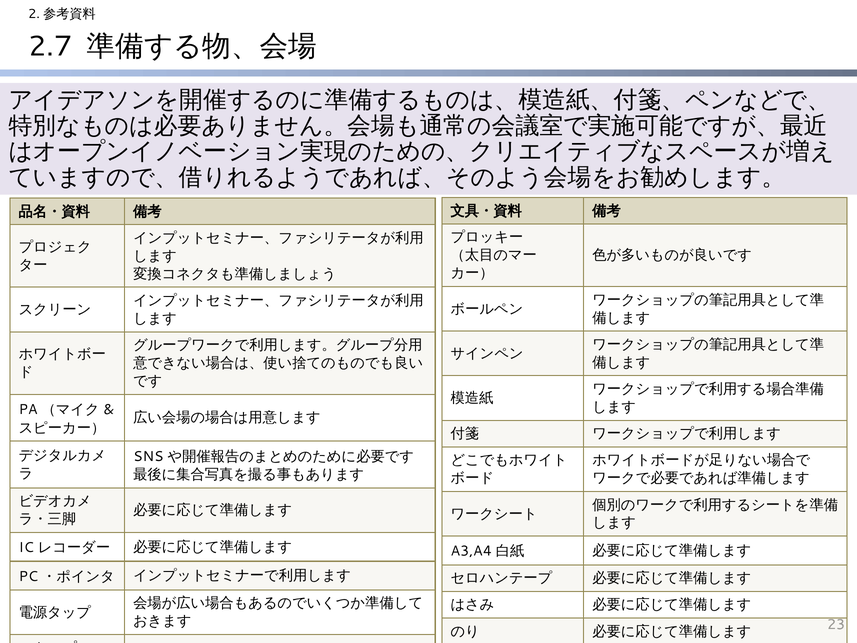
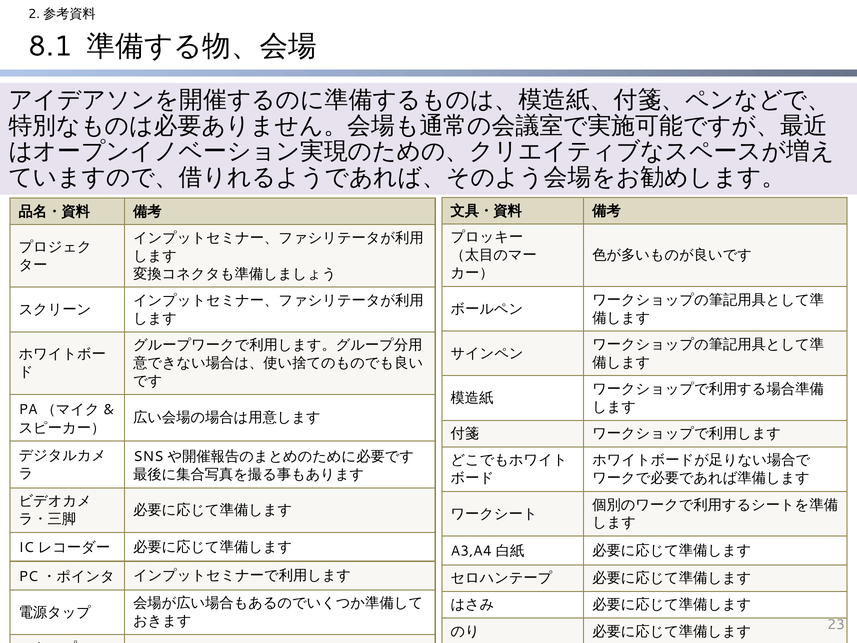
2.7: 2.7 -> 8.1
